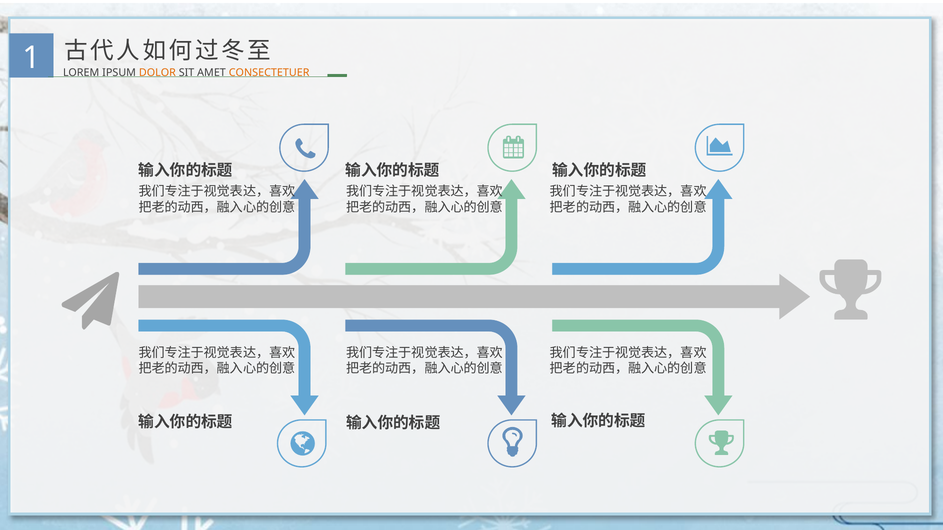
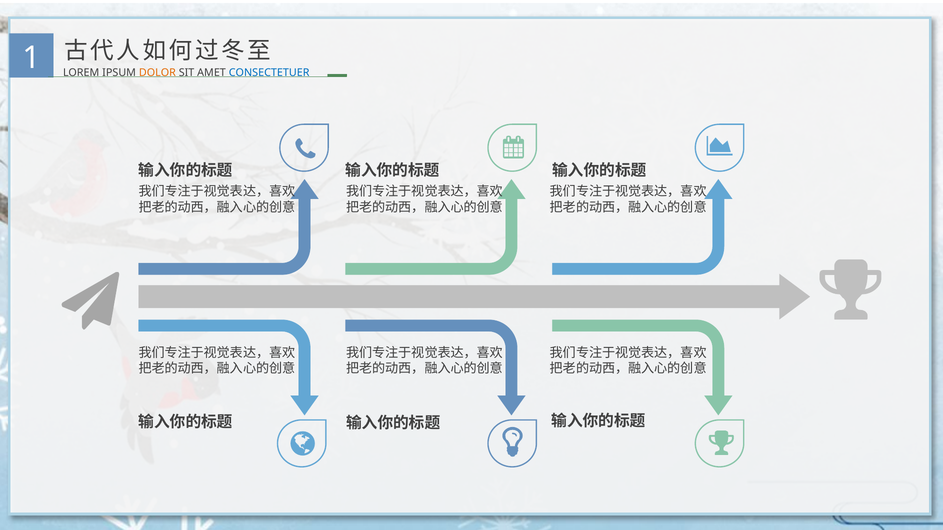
CONSECTETUER colour: orange -> blue
